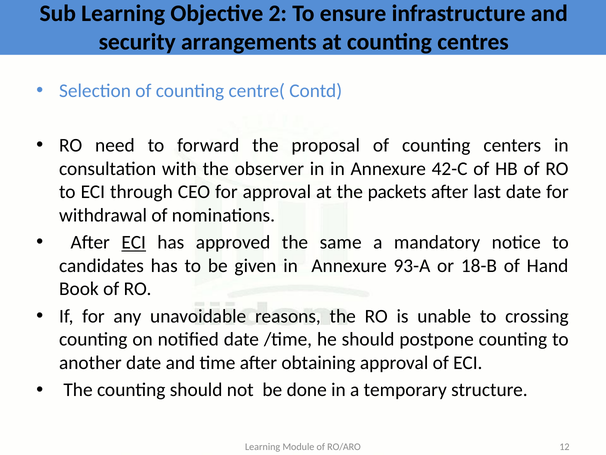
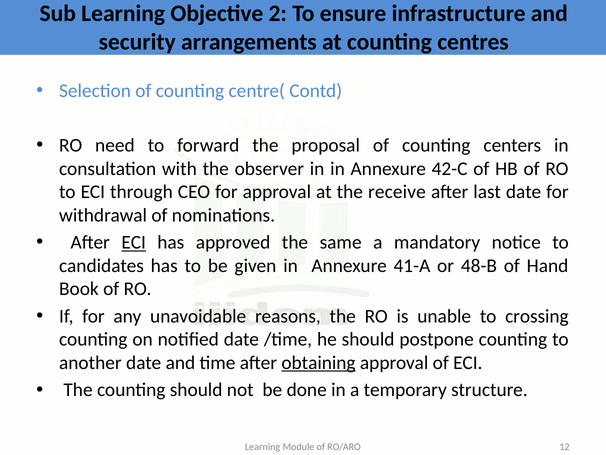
packets: packets -> receive
93-A: 93-A -> 41-A
18-B: 18-B -> 48-B
obtaining underline: none -> present
